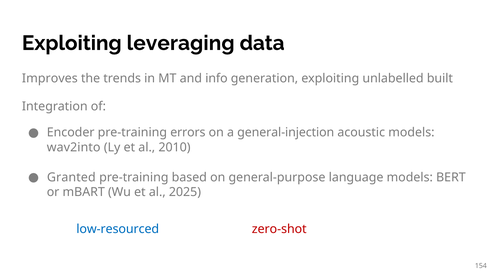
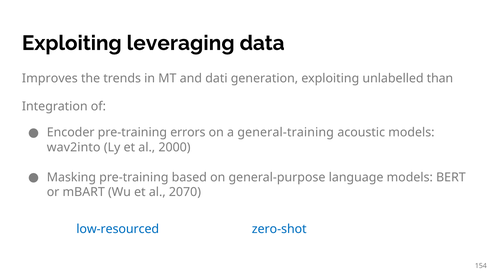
info: info -> dati
built: built -> than
general-injection: general-injection -> general-training
2010: 2010 -> 2000
Granted: Granted -> Masking
2025: 2025 -> 2070
zero-shot colour: red -> blue
